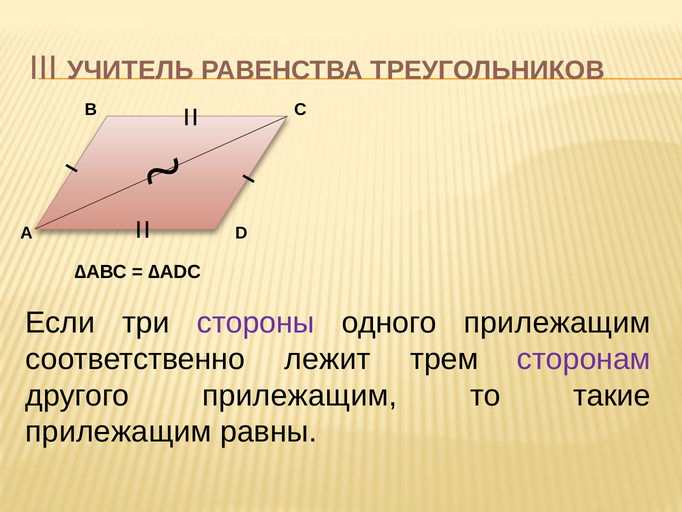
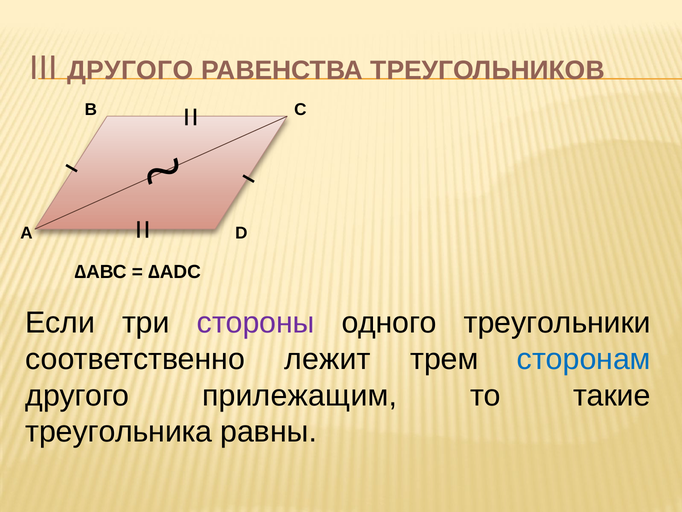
III УЧИТЕЛЬ: УЧИТЕЛЬ -> ДРУГОГО
одного прилежащим: прилежащим -> треугольники
сторонам colour: purple -> blue
прилежащим at (118, 432): прилежащим -> треугольника
